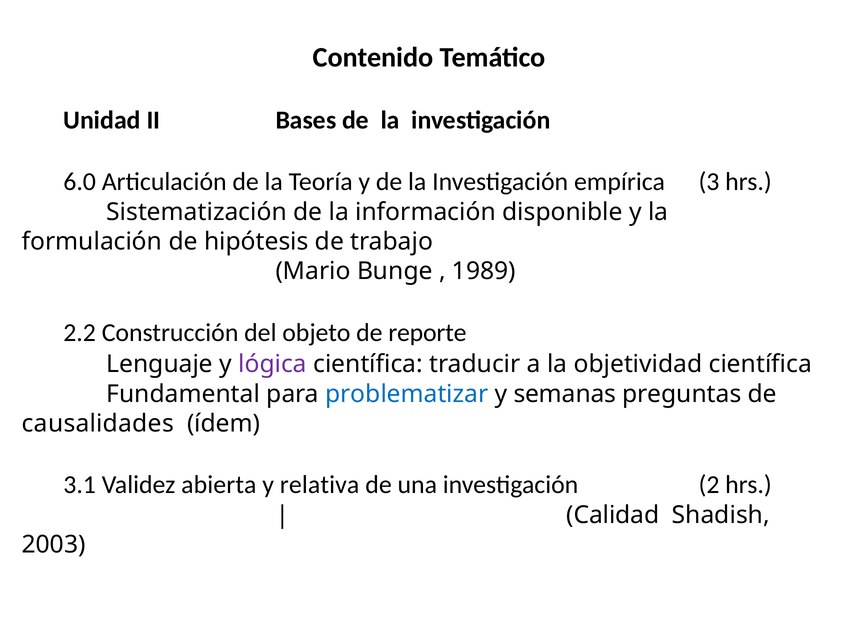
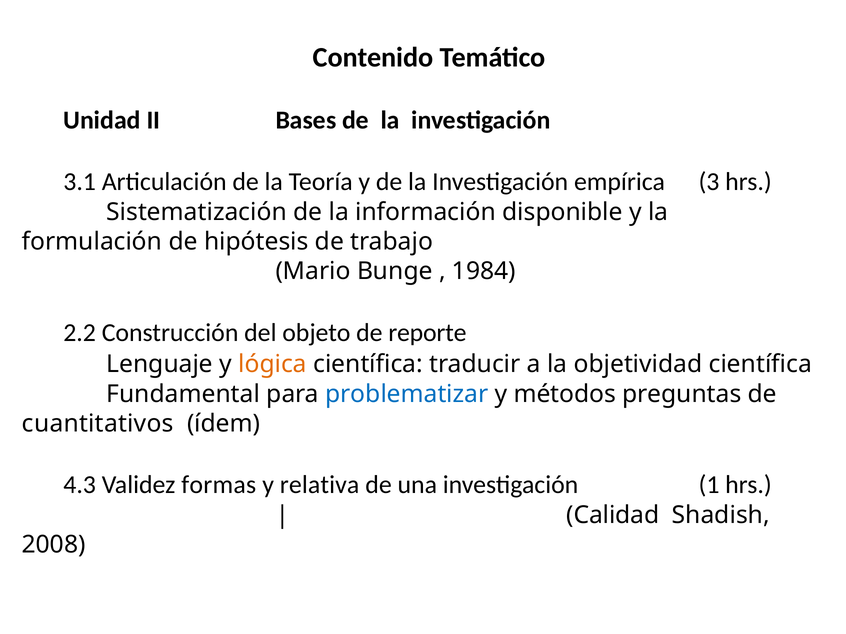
6.0: 6.0 -> 3.1
1989: 1989 -> 1984
lógica colour: purple -> orange
semanas: semanas -> métodos
causalidades: causalidades -> cuantitativos
3.1: 3.1 -> 4.3
abierta: abierta -> formas
2: 2 -> 1
2003: 2003 -> 2008
